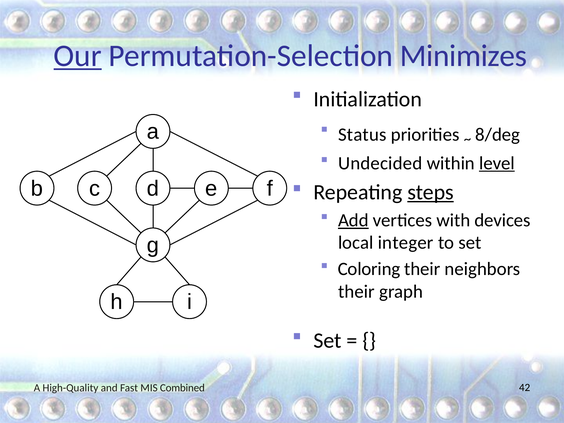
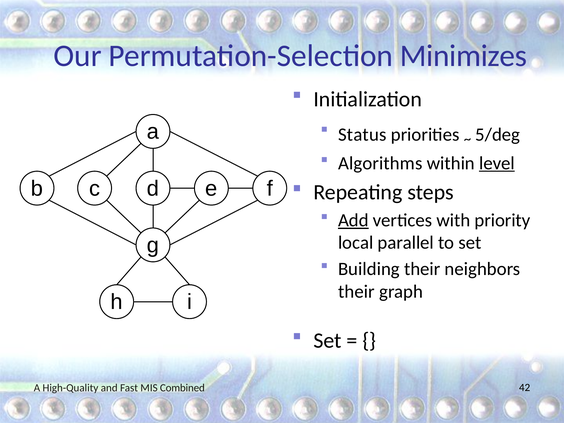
Our underline: present -> none
8/deg: 8/deg -> 5/deg
Undecided: Undecided -> Algorithms
steps underline: present -> none
devices: devices -> priority
integer: integer -> parallel
Coloring: Coloring -> Building
